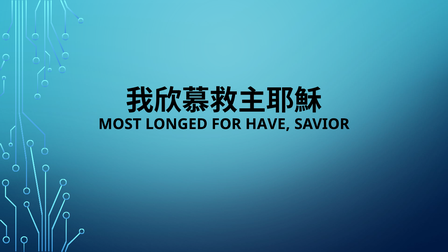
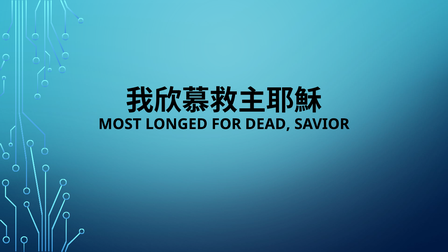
HAVE: HAVE -> DEAD
